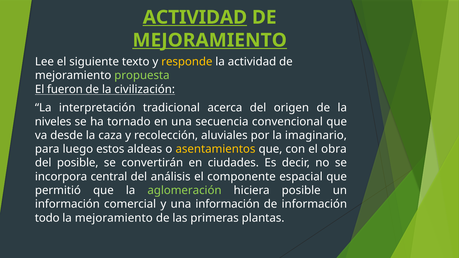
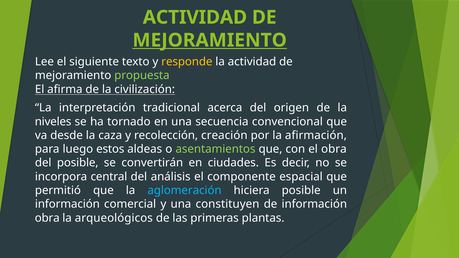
ACTIVIDAD at (195, 17) underline: present -> none
fueron: fueron -> afirma
aluviales: aluviales -> creación
imaginario: imaginario -> afirmación
asentamientos colour: yellow -> light green
aglomeración colour: light green -> light blue
una información: información -> constituyen
todo at (47, 218): todo -> obra
la mejoramiento: mejoramiento -> arqueológicos
